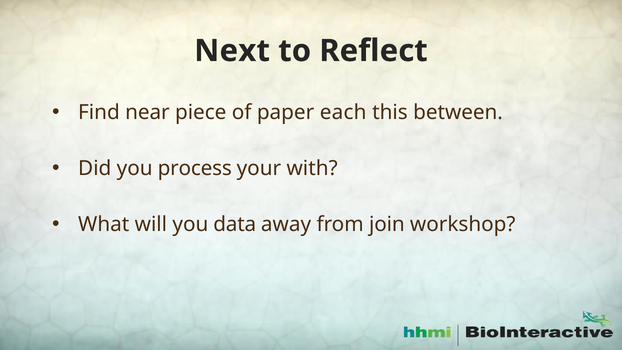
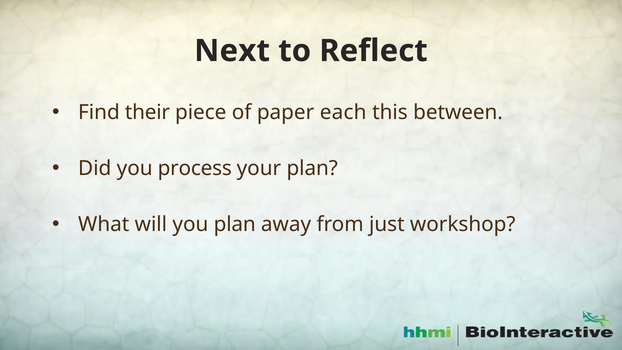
near: near -> their
your with: with -> plan
you data: data -> plan
join: join -> just
